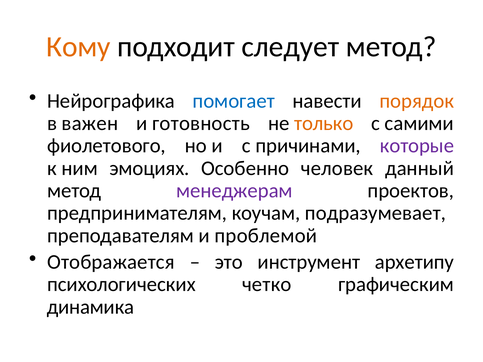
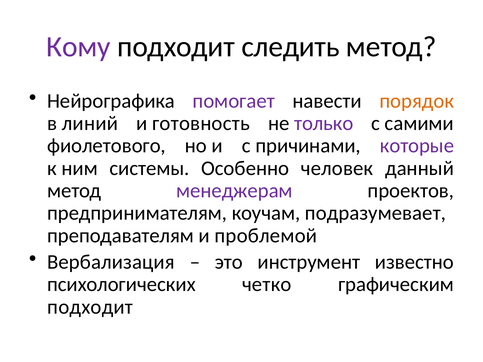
Кому colour: orange -> purple
следует: следует -> следить
помогает colour: blue -> purple
важен: важен -> линий
только colour: orange -> purple
эмоциях: эмоциях -> системы
Отображается: Отображается -> Вербализация
архетипу: архетипу -> известно
динамика at (90, 307): динамика -> подходит
